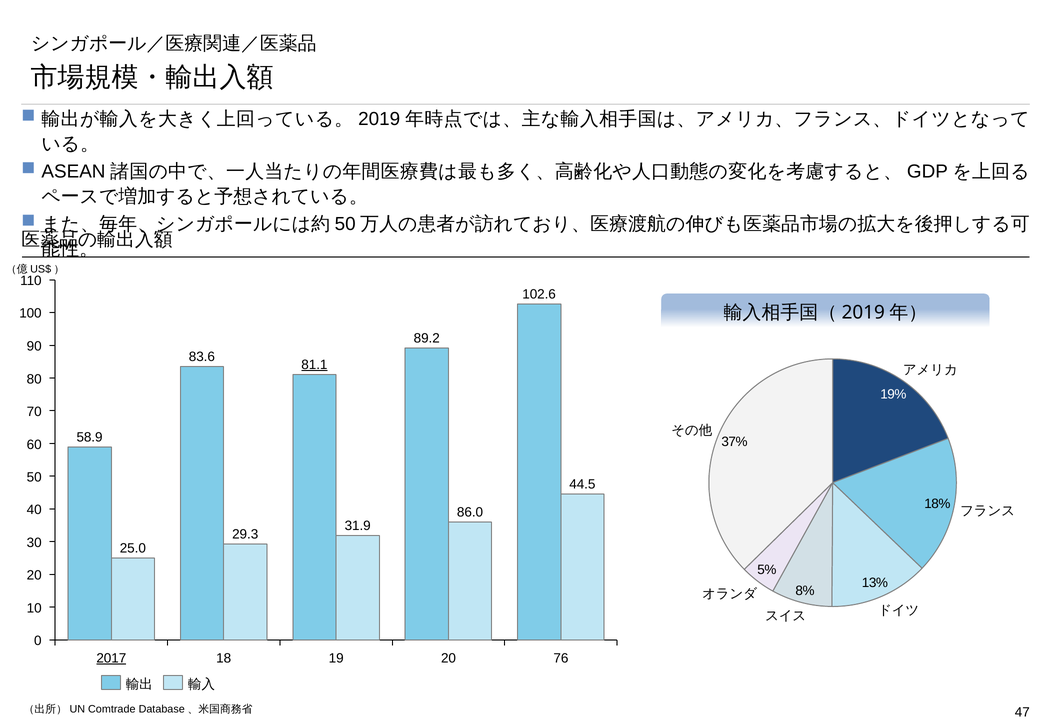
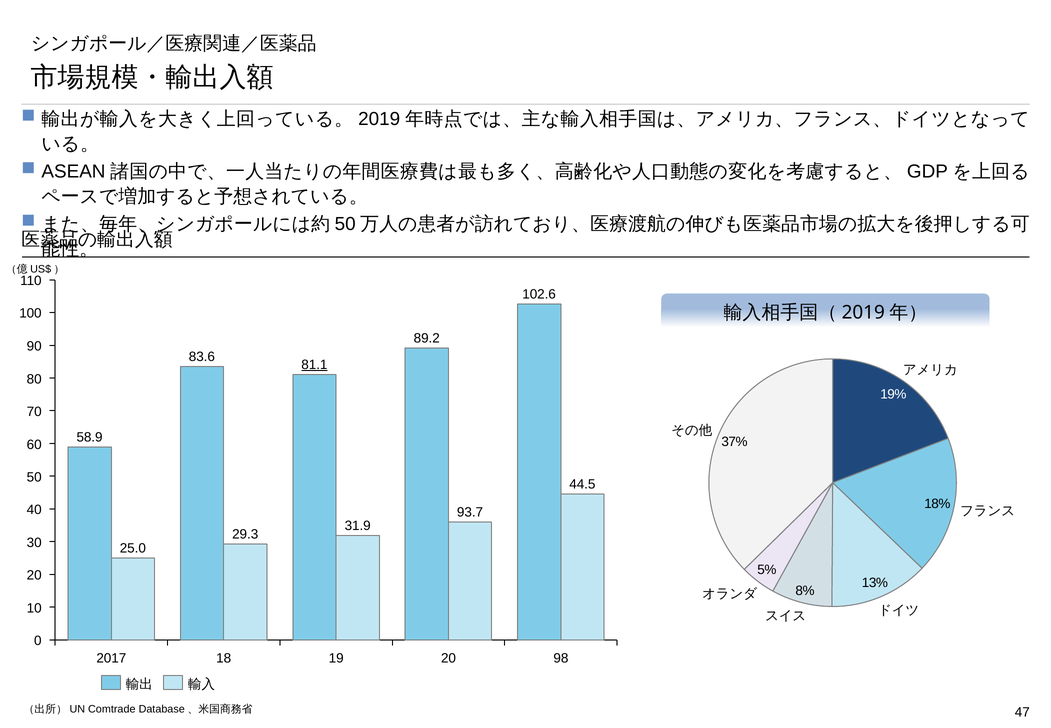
86.0: 86.0 -> 93.7
2017 underline: present -> none
76: 76 -> 98
